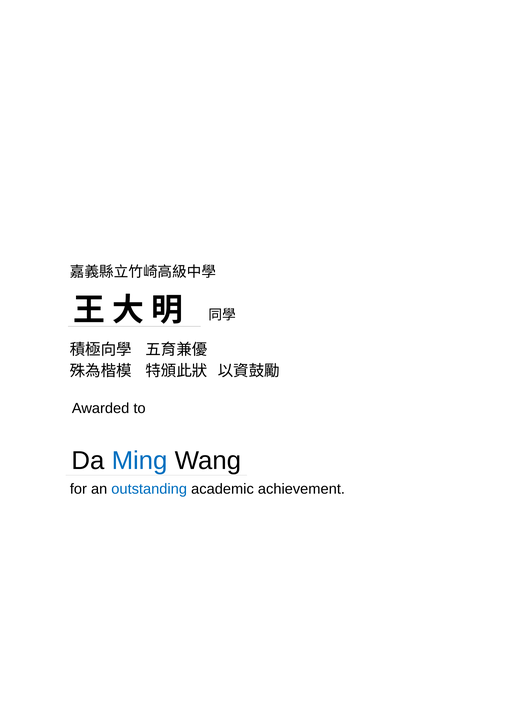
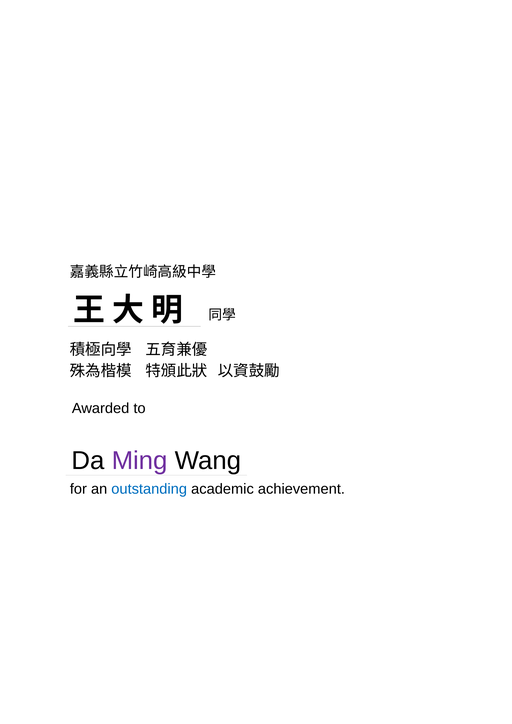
Ming colour: blue -> purple
